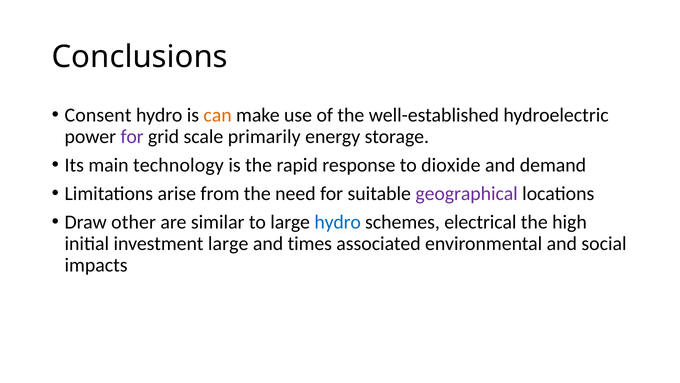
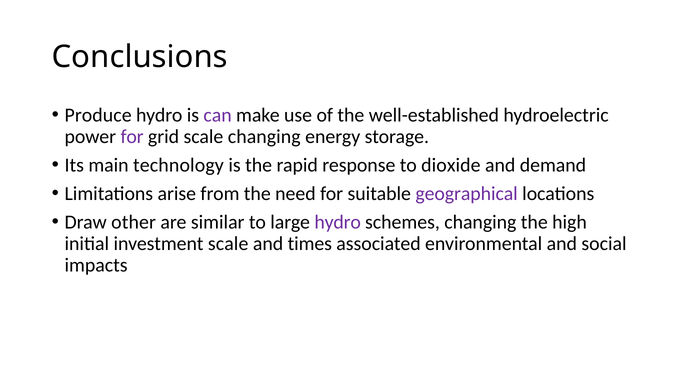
Consent: Consent -> Produce
can colour: orange -> purple
scale primarily: primarily -> changing
hydro at (338, 222) colour: blue -> purple
schemes electrical: electrical -> changing
investment large: large -> scale
